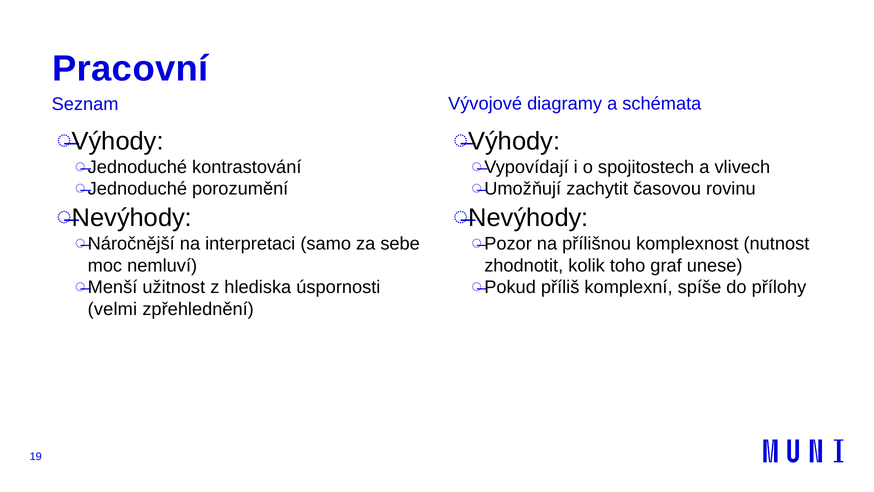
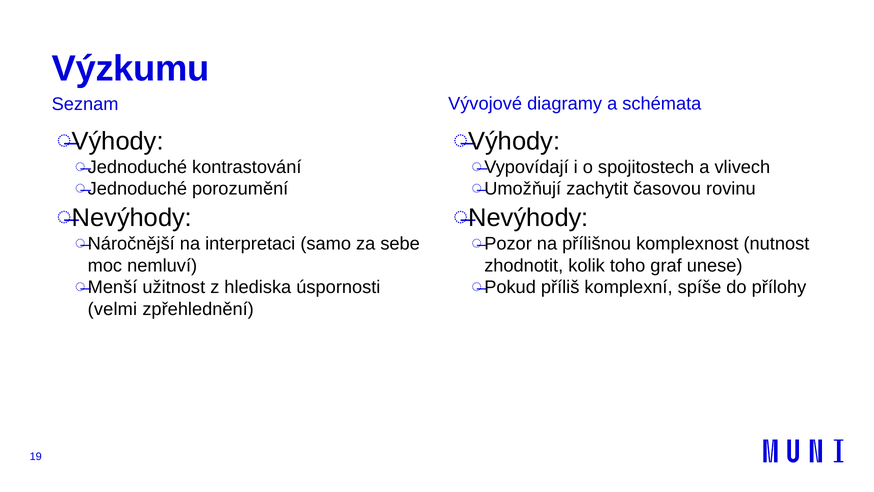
Pracovní: Pracovní -> Výzkumu
